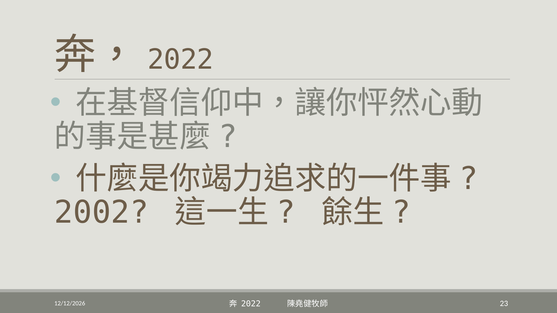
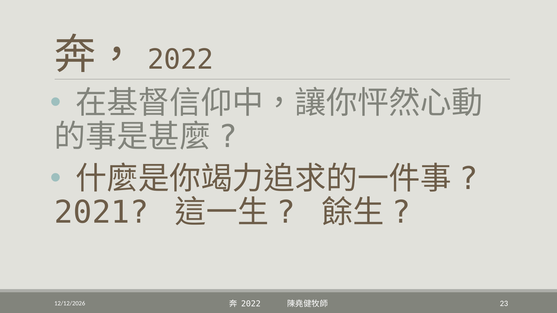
2002: 2002 -> 2021
